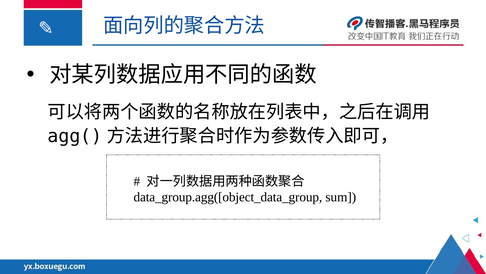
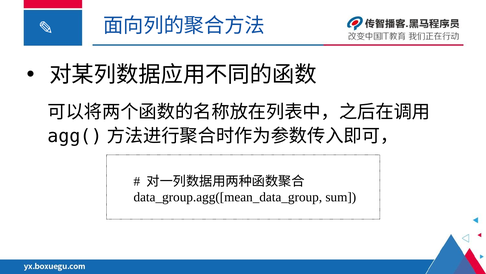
data_group.agg([object_data_group: data_group.agg([object_data_group -> data_group.agg([mean_data_group
